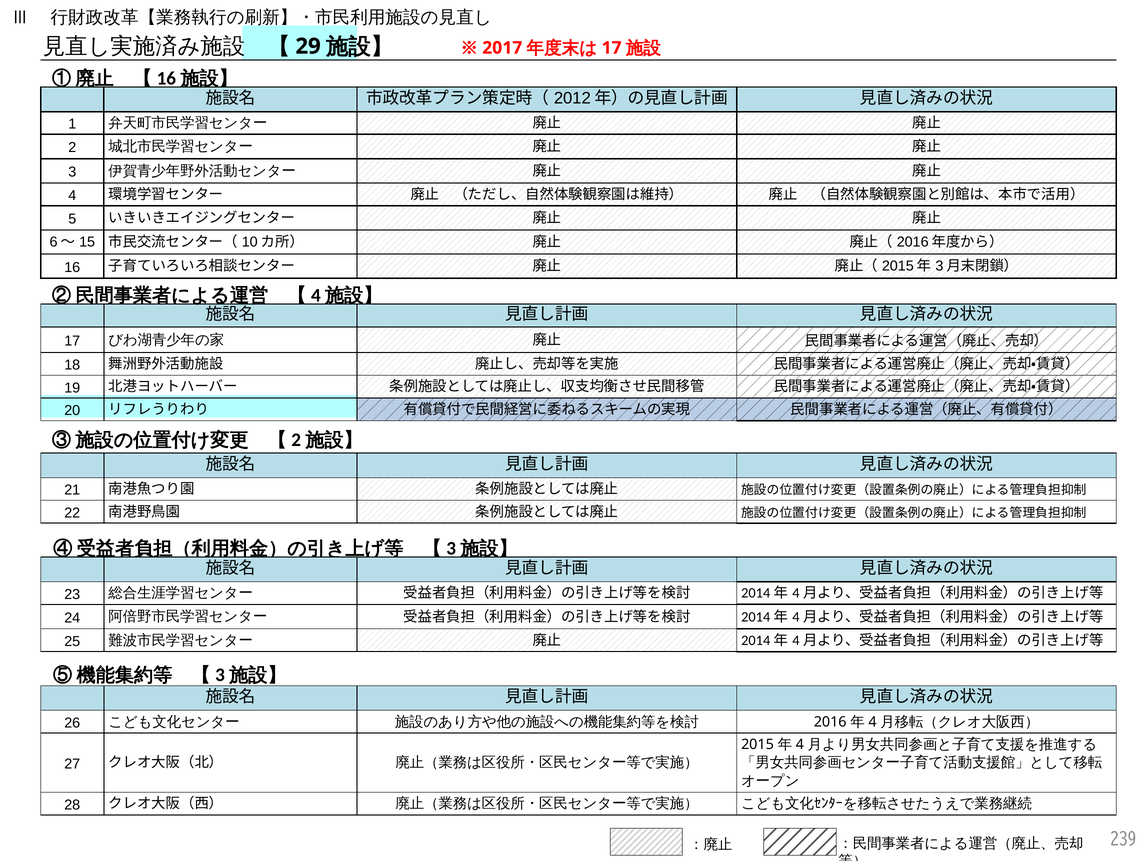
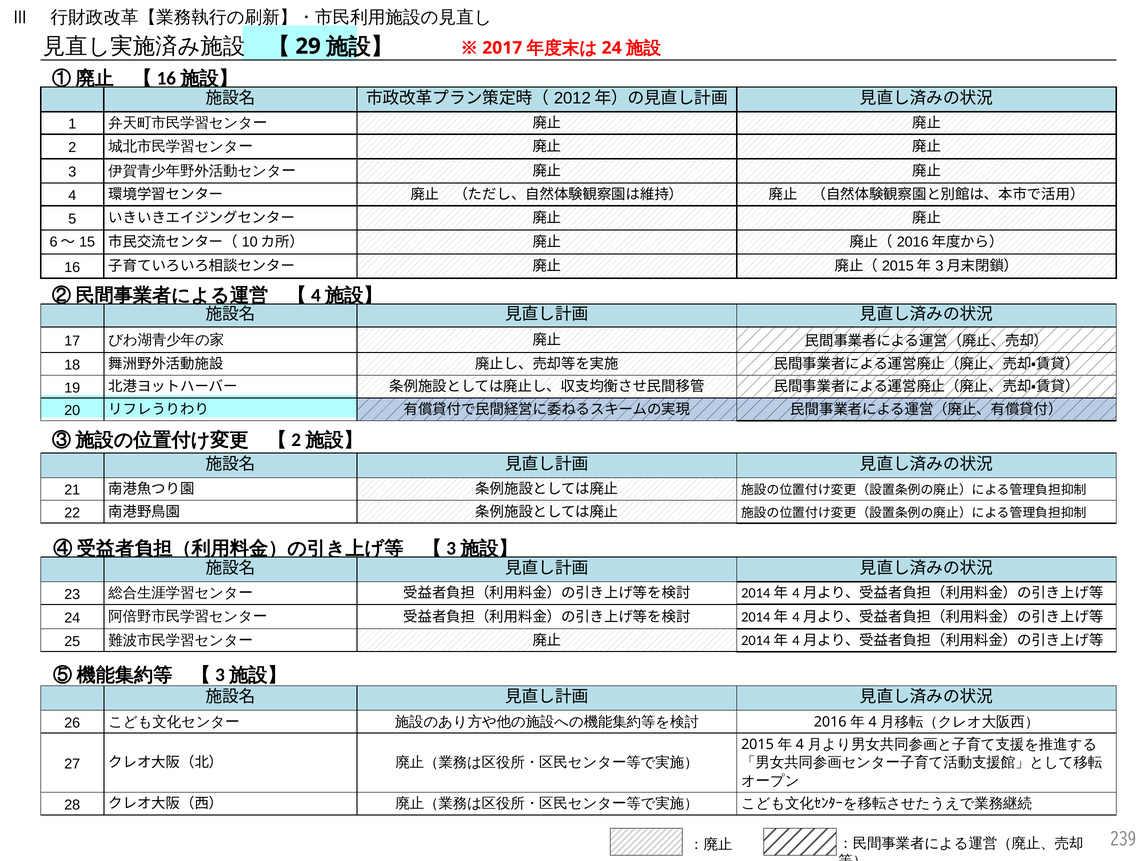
17 at (612, 48): 17 -> 24
